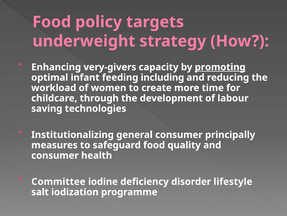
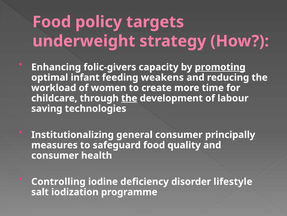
very-givers: very-givers -> folic-givers
including: including -> weakens
the at (129, 98) underline: none -> present
Committee: Committee -> Controlling
